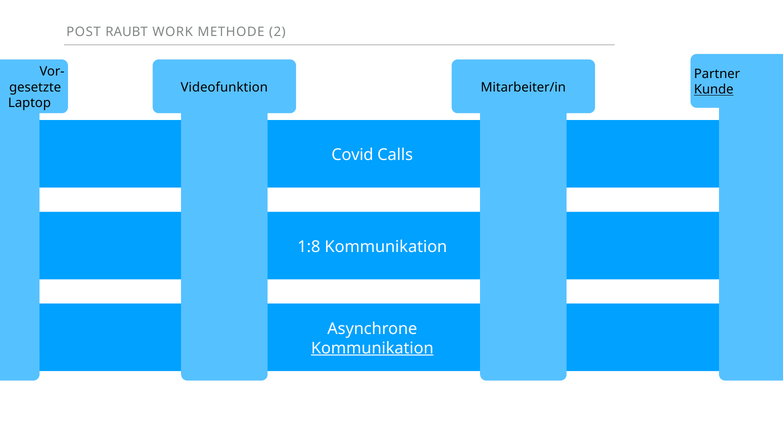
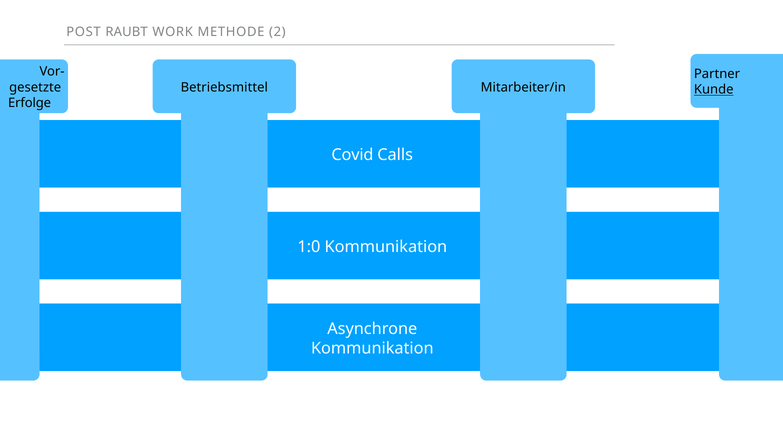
Videofunktion: Videofunktion -> Betriebsmittel
Laptop: Laptop -> Erfolge
1:8: 1:8 -> 1:0
Kommunikation at (372, 349) underline: present -> none
